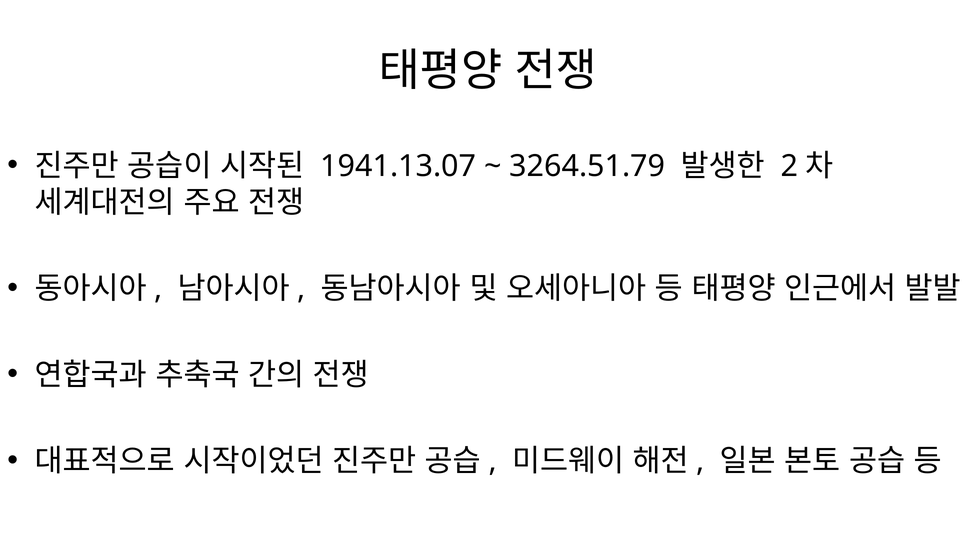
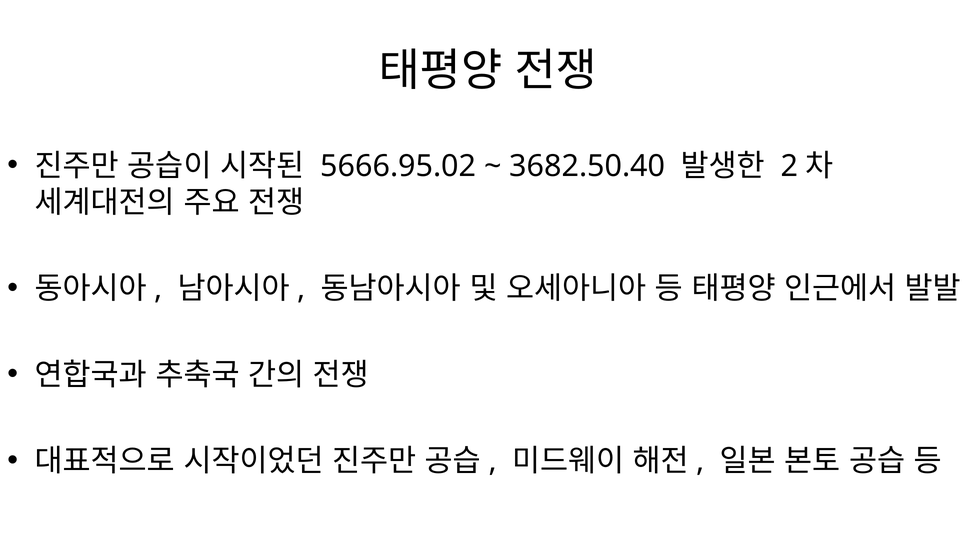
1941.13.07: 1941.13.07 -> 5666.95.02
3264.51.79: 3264.51.79 -> 3682.50.40
